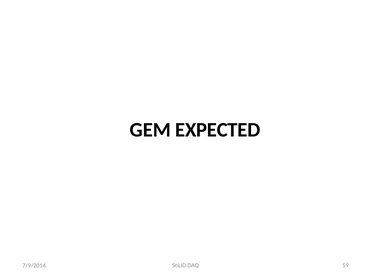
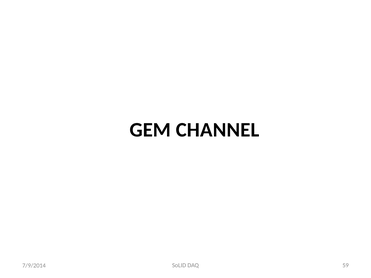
EXPECTED: EXPECTED -> CHANNEL
